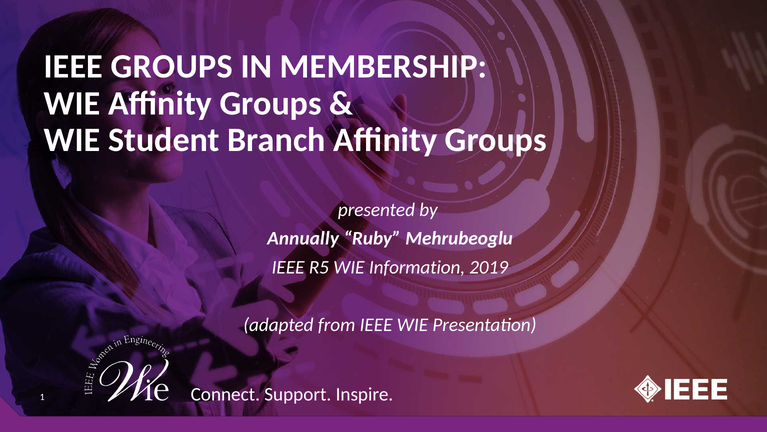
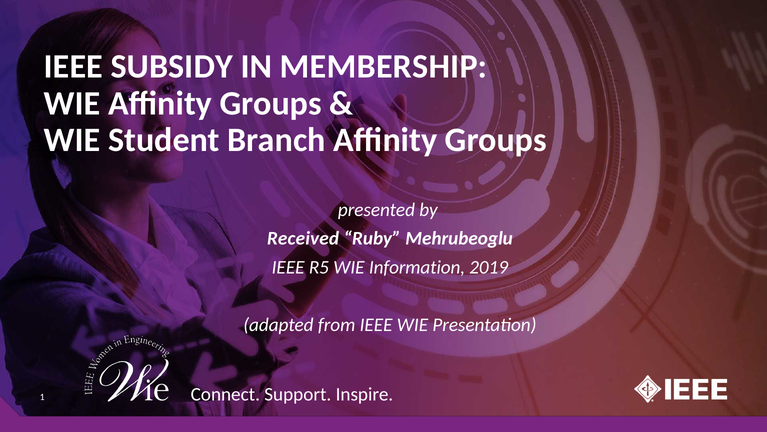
IEEE GROUPS: GROUPS -> SUBSIDY
Annually: Annually -> Received
